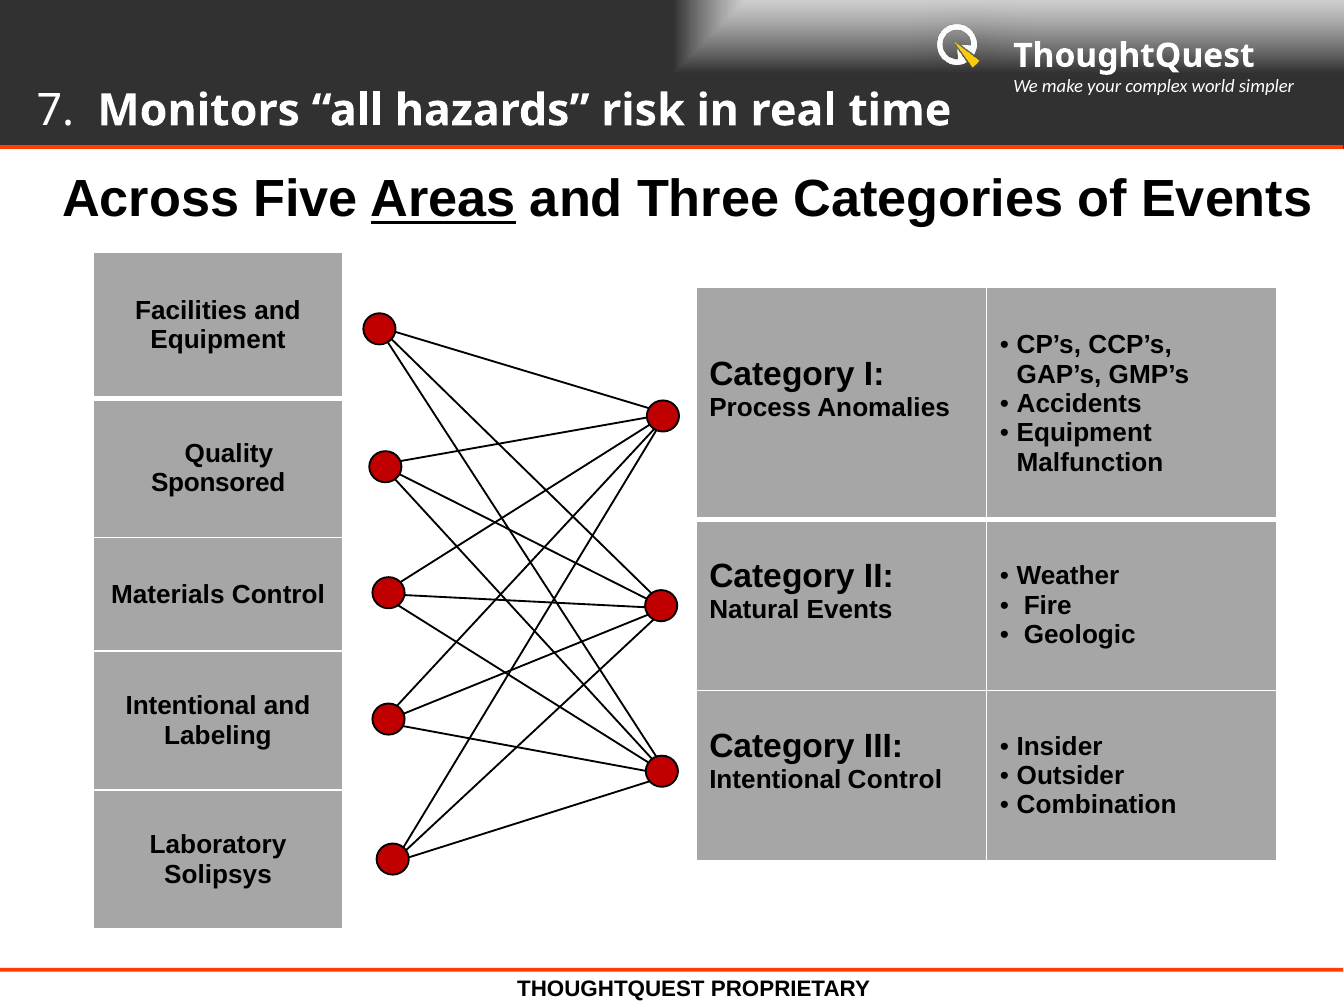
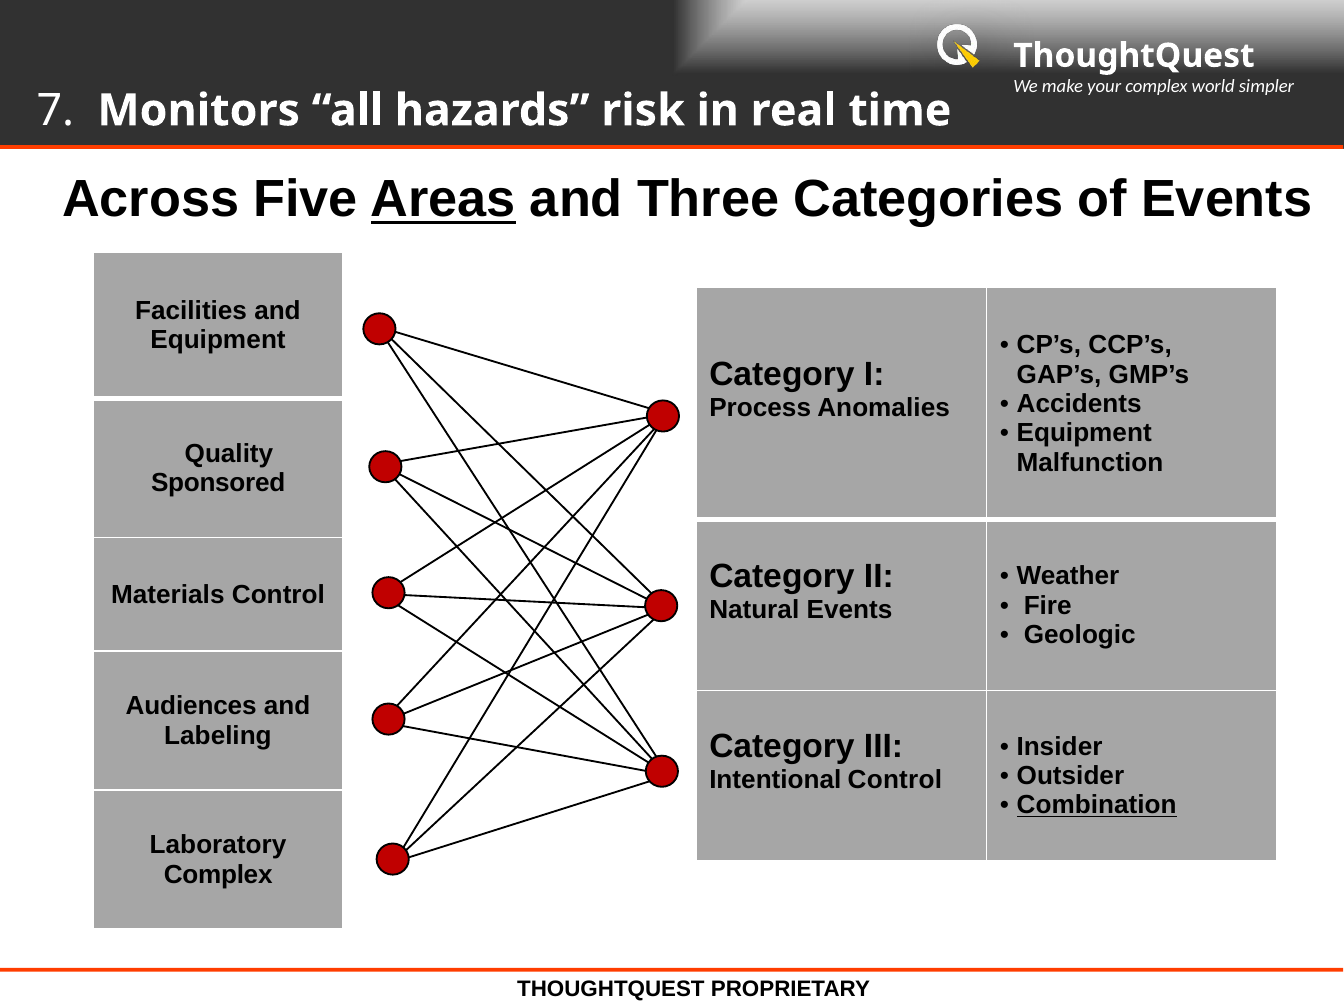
Intentional at (191, 706): Intentional -> Audiences
Combination underline: none -> present
Solipsys at (218, 875): Solipsys -> Complex
